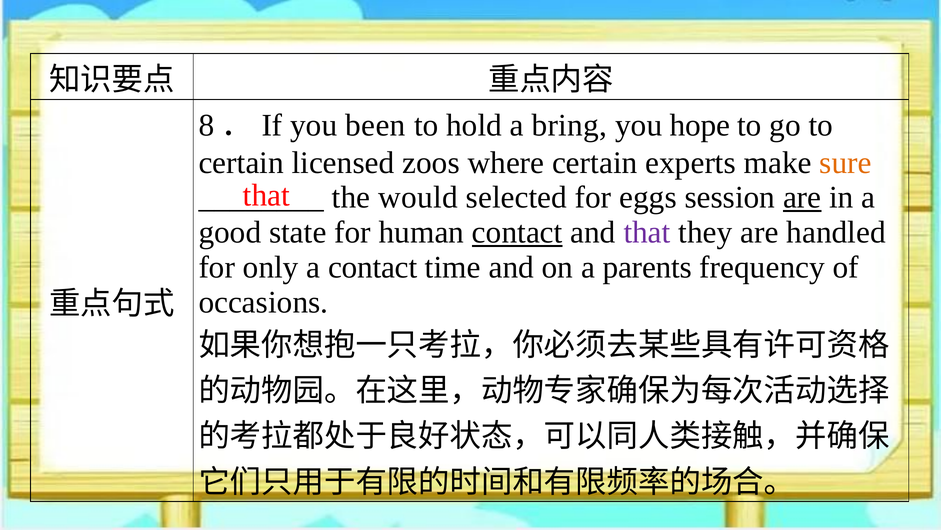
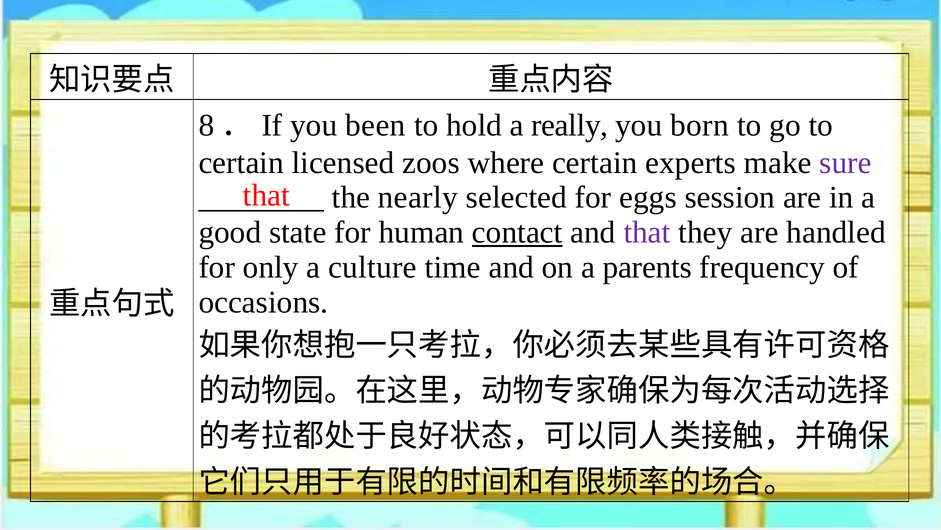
bring: bring -> really
hope: hope -> born
sure colour: orange -> purple
would: would -> nearly
are at (802, 197) underline: present -> none
a contact: contact -> culture
